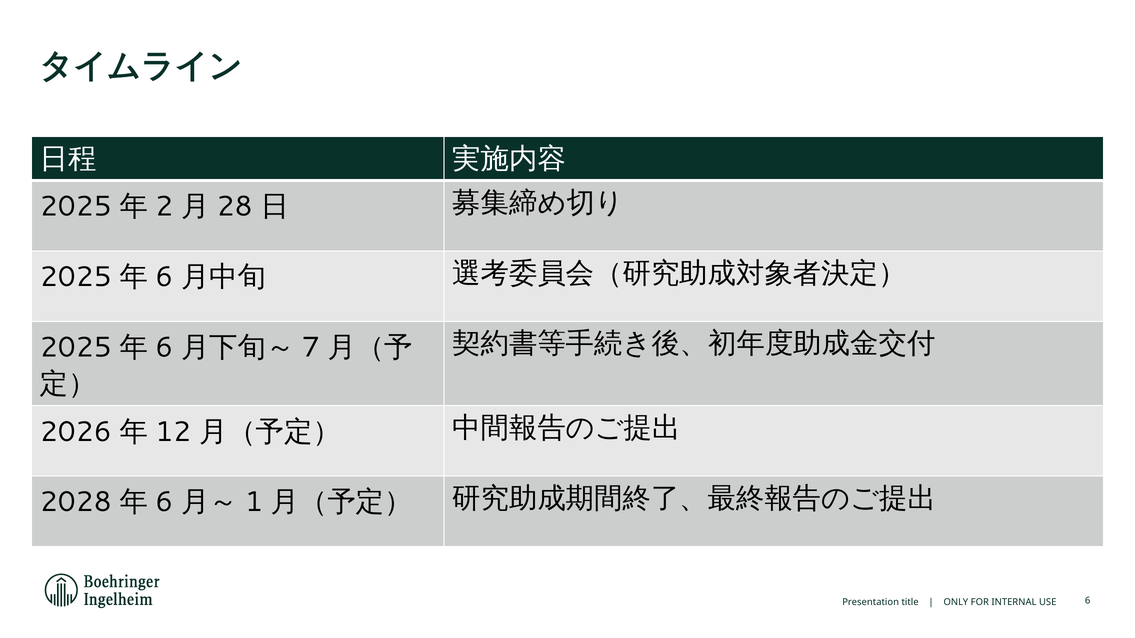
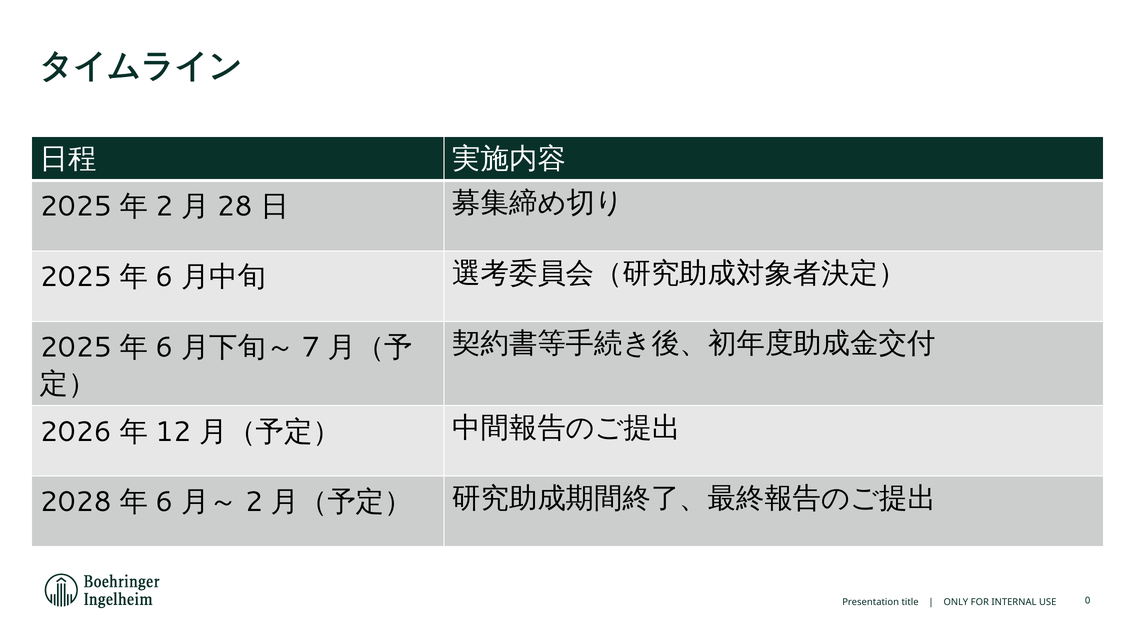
1 at (254, 502): 1 -> 2
USE 6: 6 -> 0
